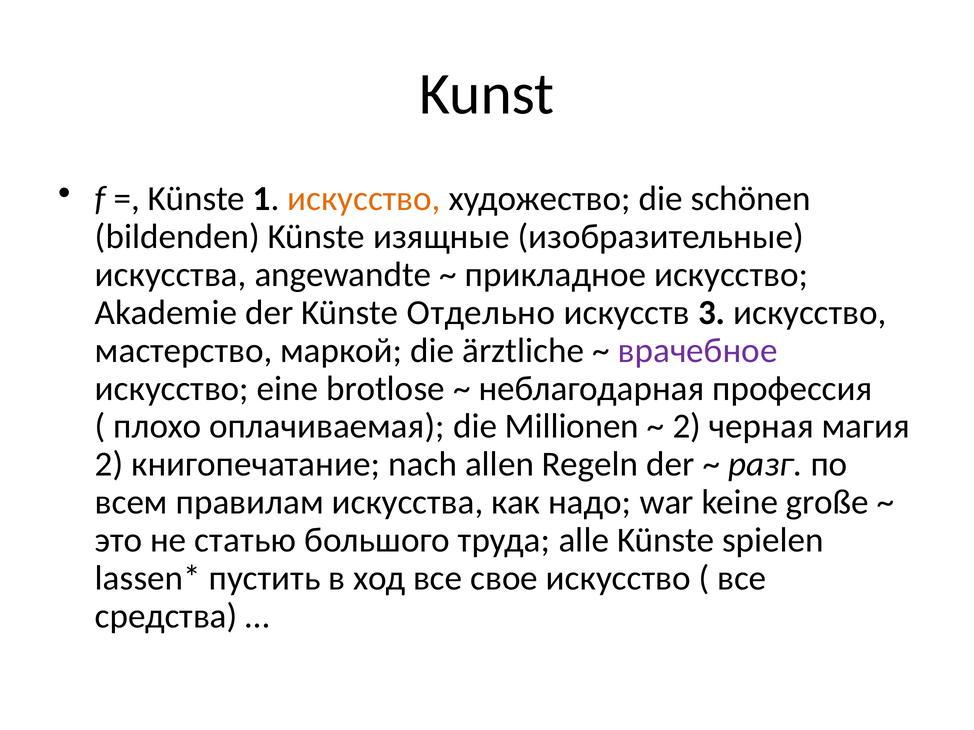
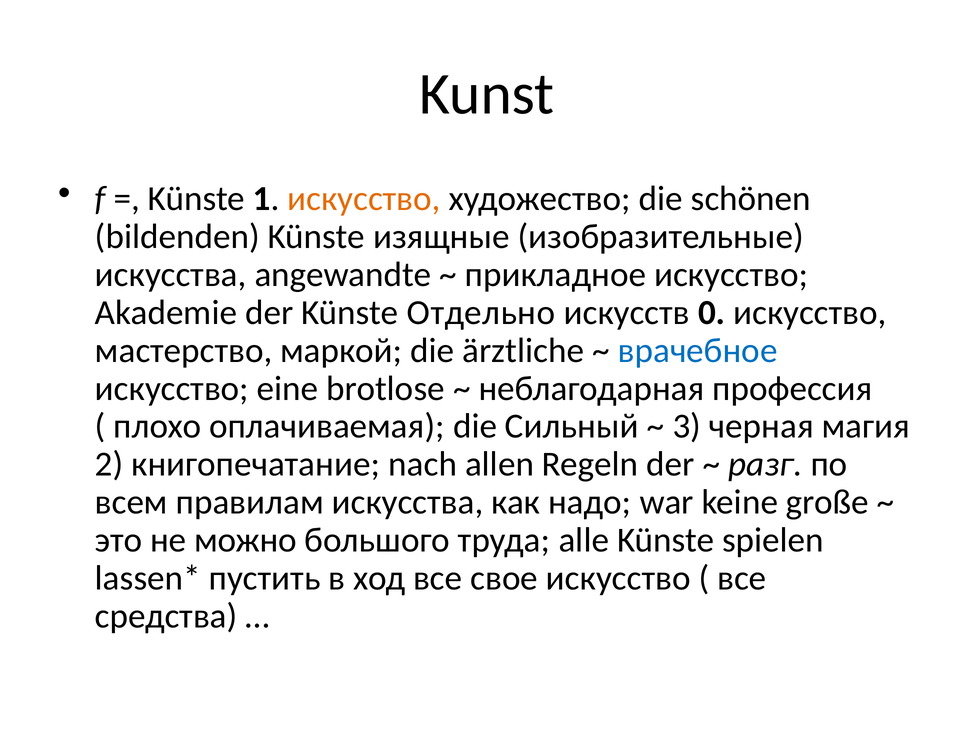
3: 3 -> 0
врачебное colour: purple -> blue
Millionen: Millionen -> Сильный
2 at (687, 427): 2 -> 3
статью: статью -> можно
